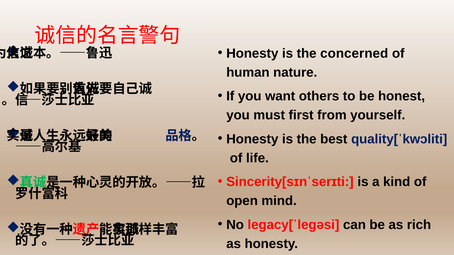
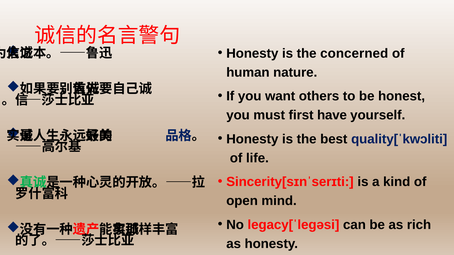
from: from -> have
